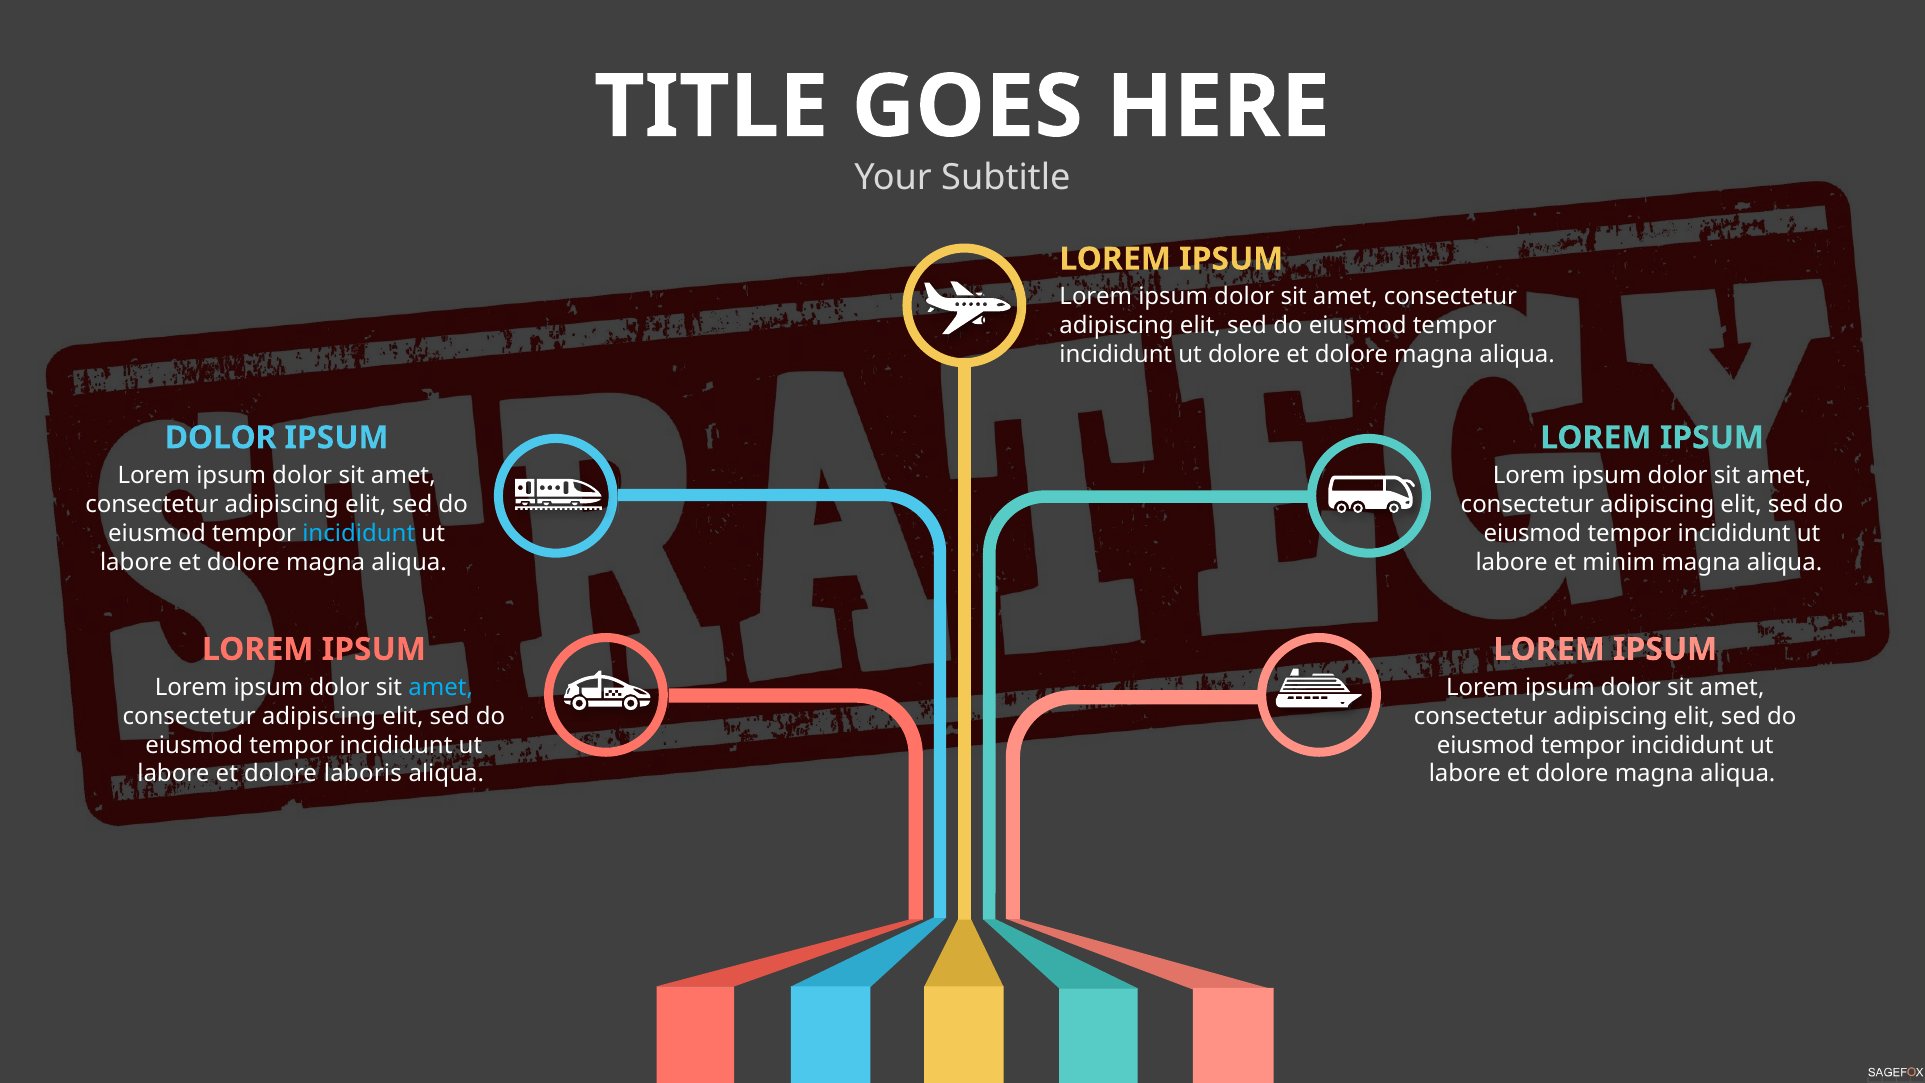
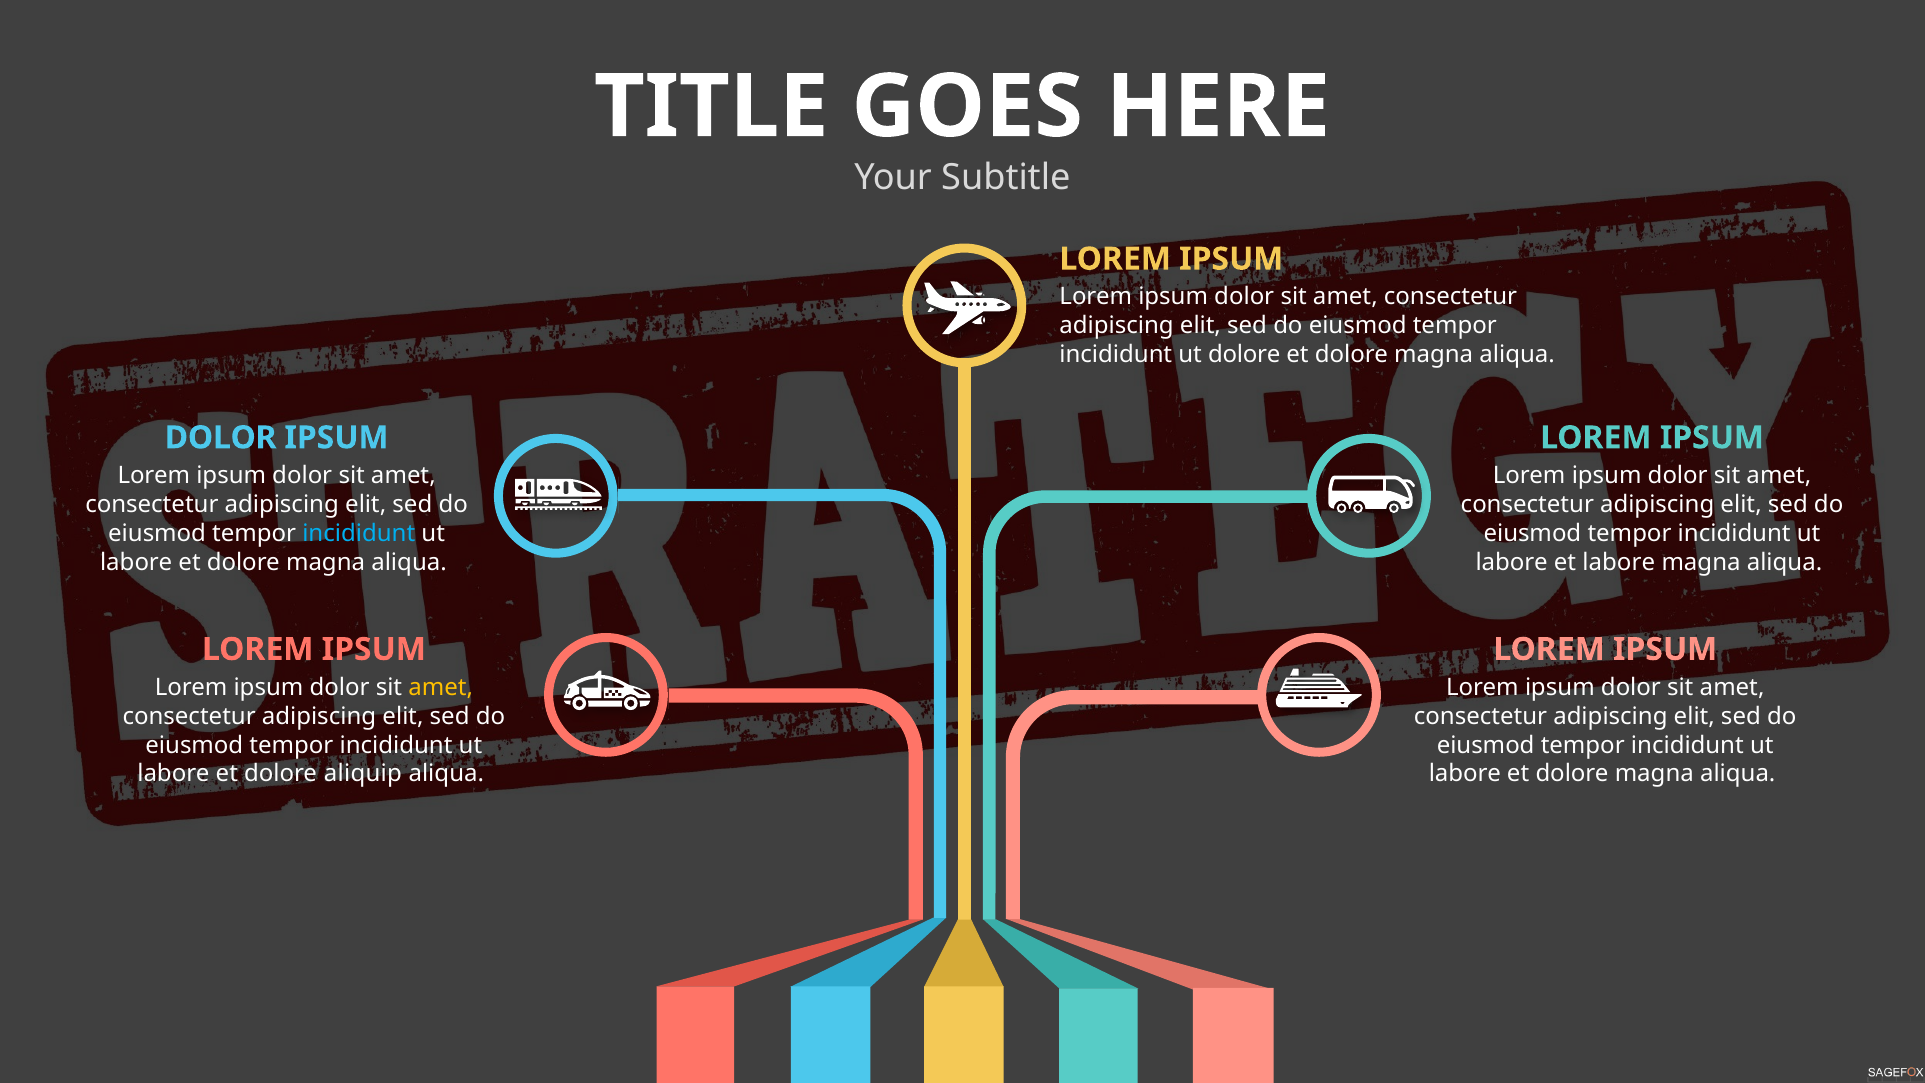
et minim: minim -> labore
amet at (441, 687) colour: light blue -> yellow
laboris: laboris -> aliquip
